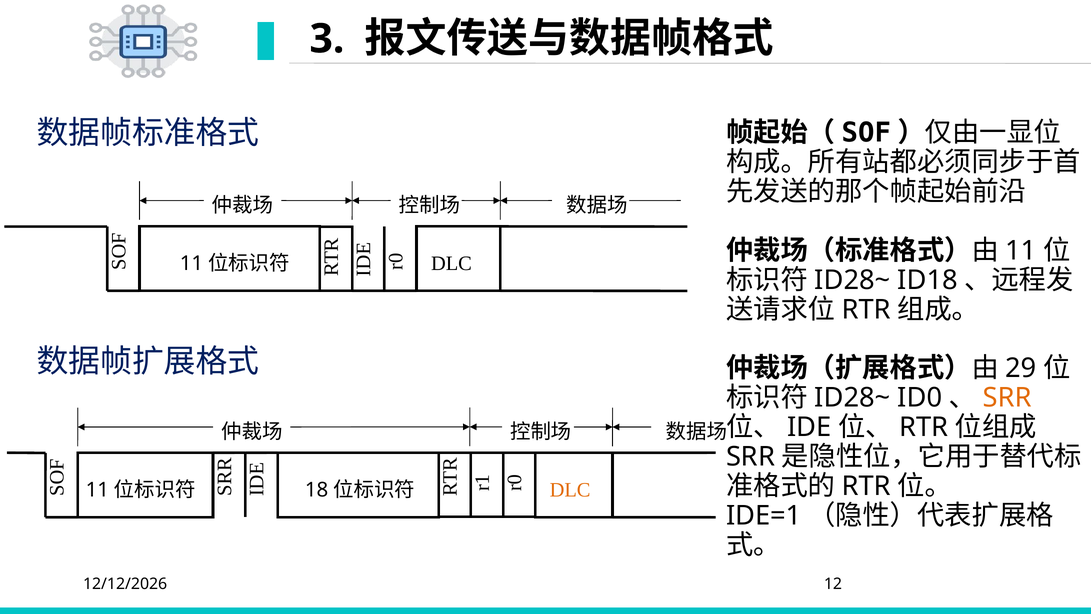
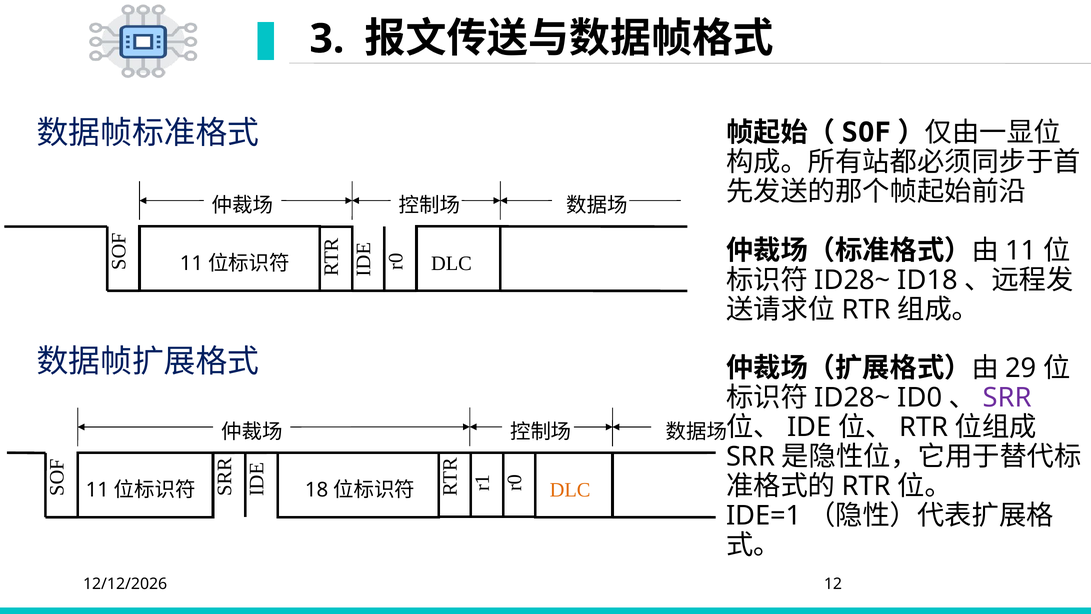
SRR at (1007, 398) colour: orange -> purple
